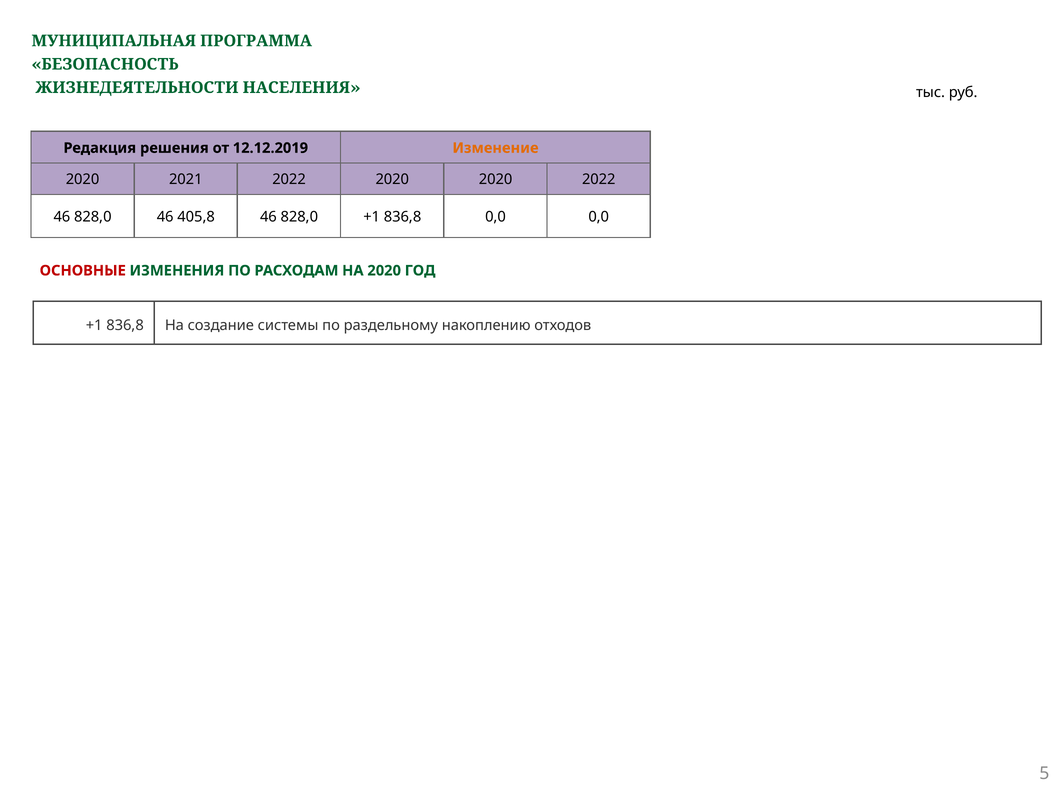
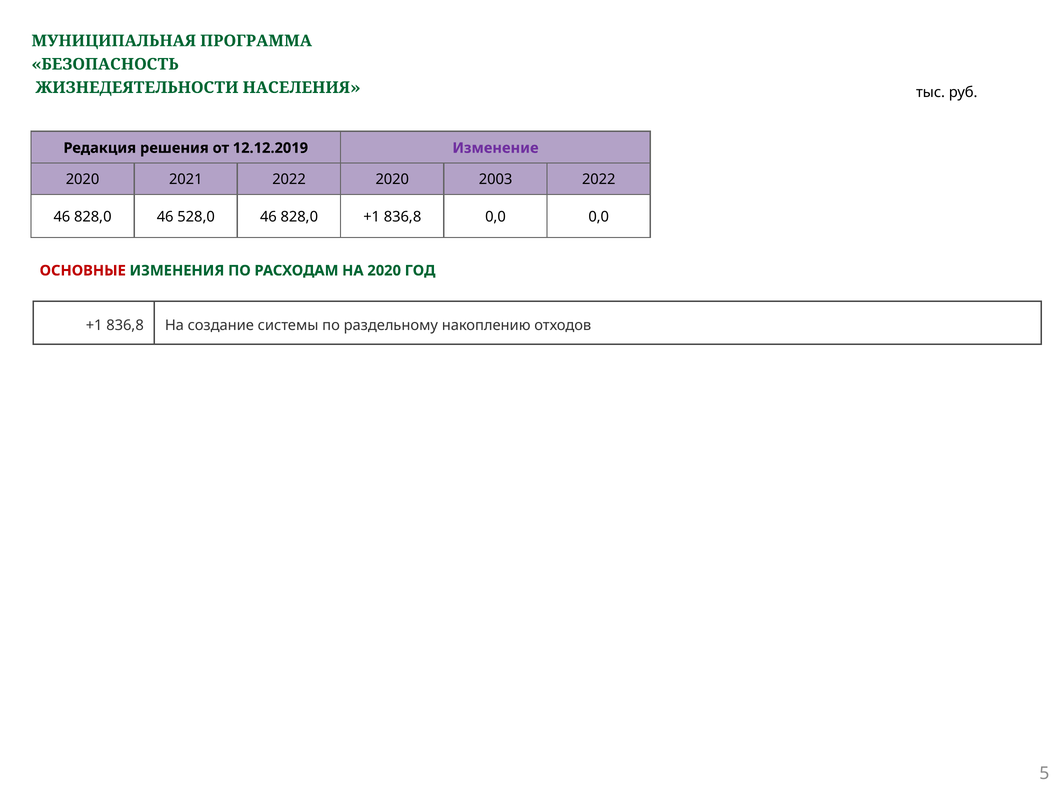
Изменение colour: orange -> purple
2020 2020: 2020 -> 2003
405,8: 405,8 -> 528,0
